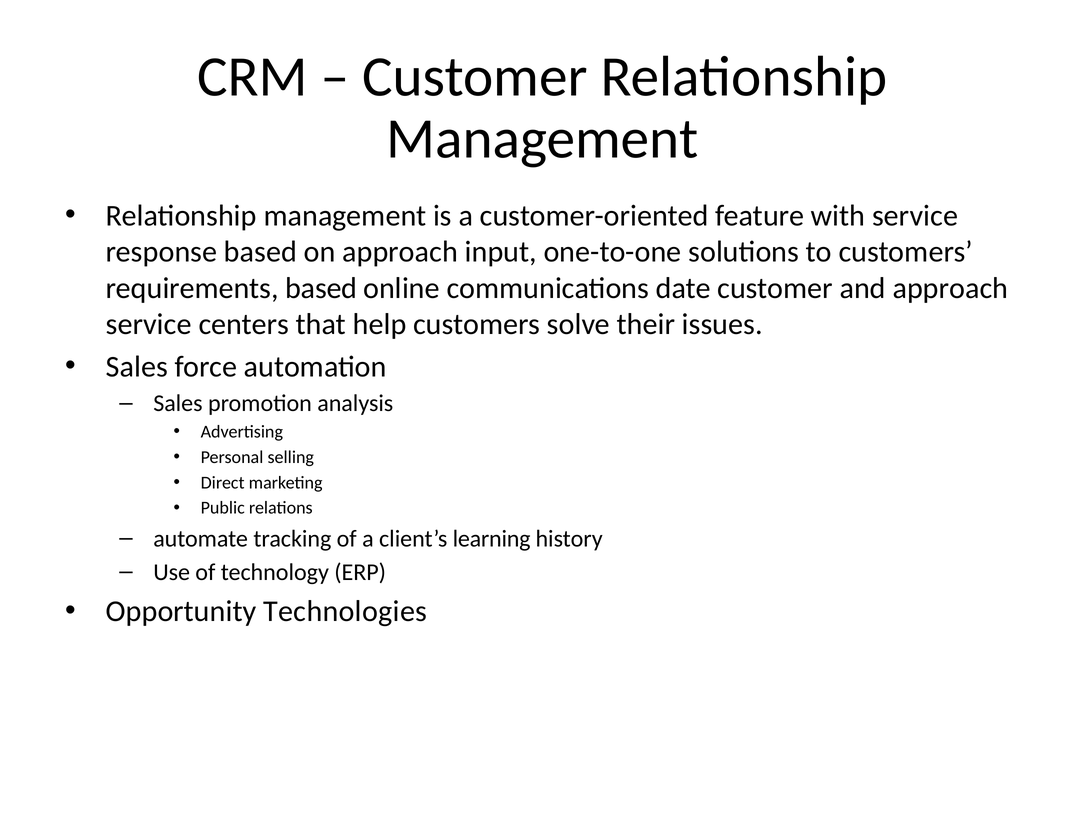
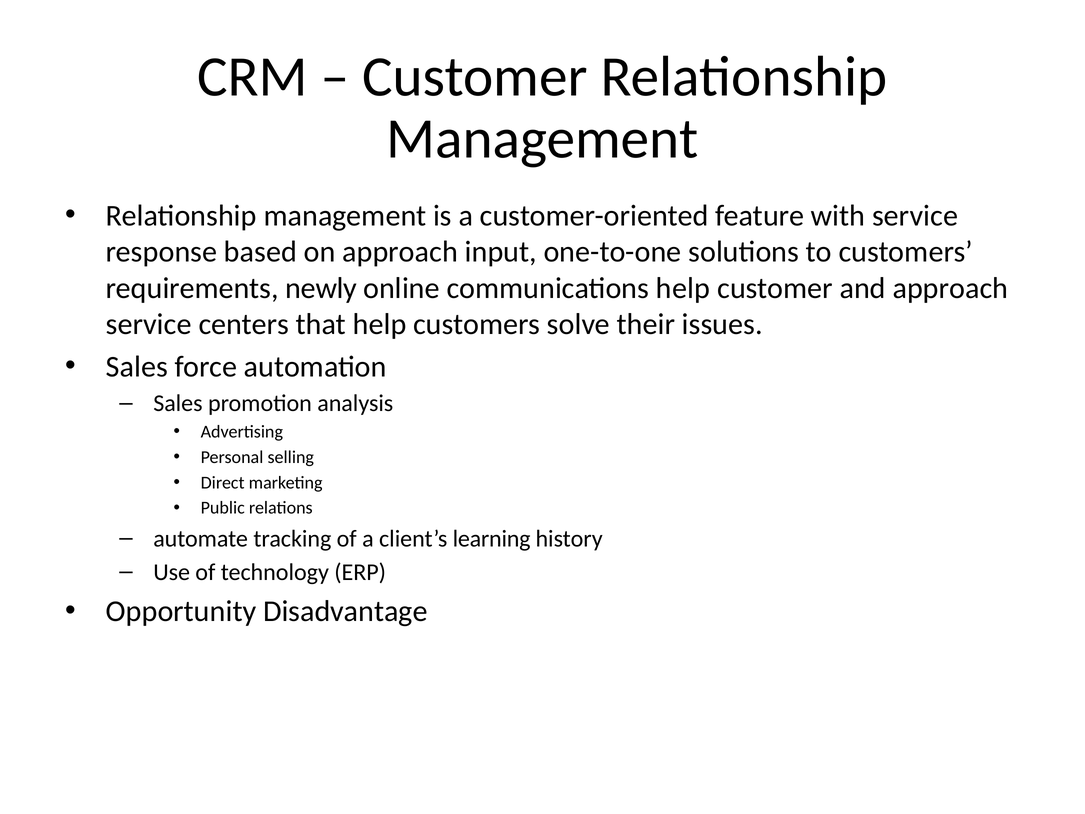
requirements based: based -> newly
communications date: date -> help
Technologies: Technologies -> Disadvantage
